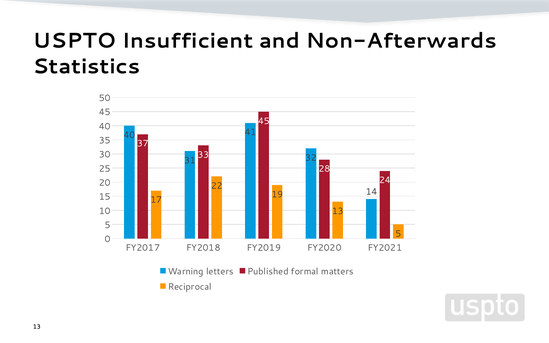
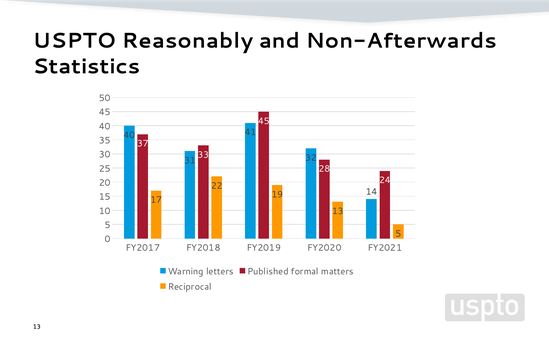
Insufficient: Insufficient -> Reasonably
